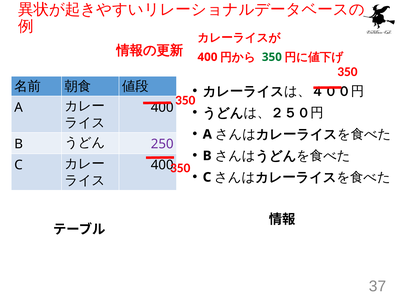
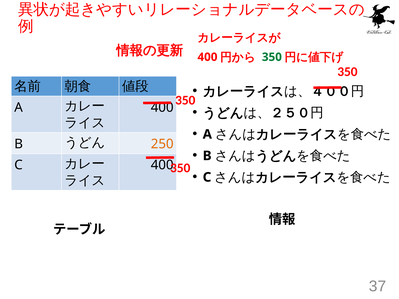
250 colour: purple -> orange
